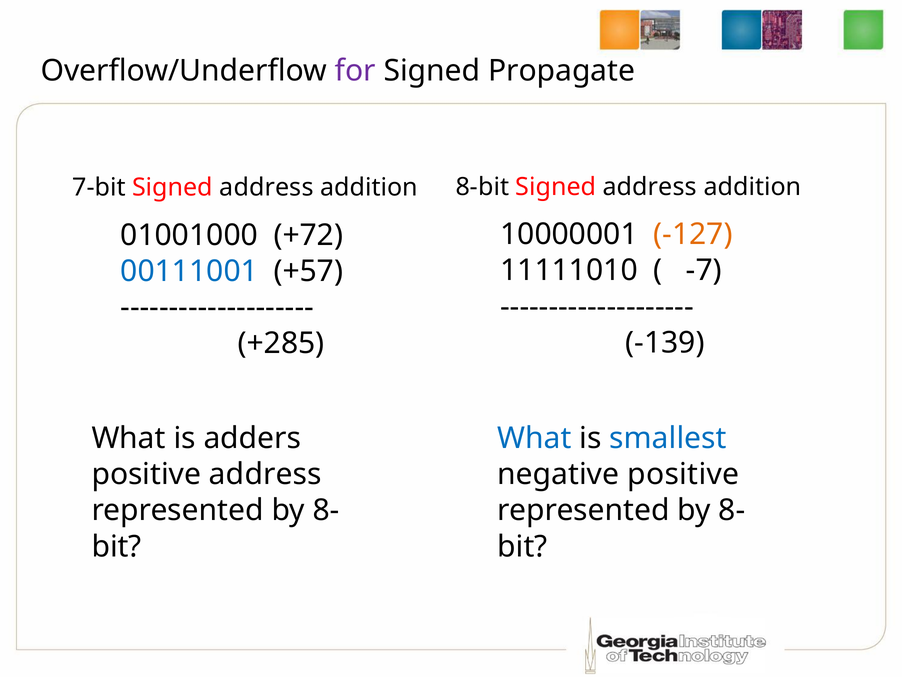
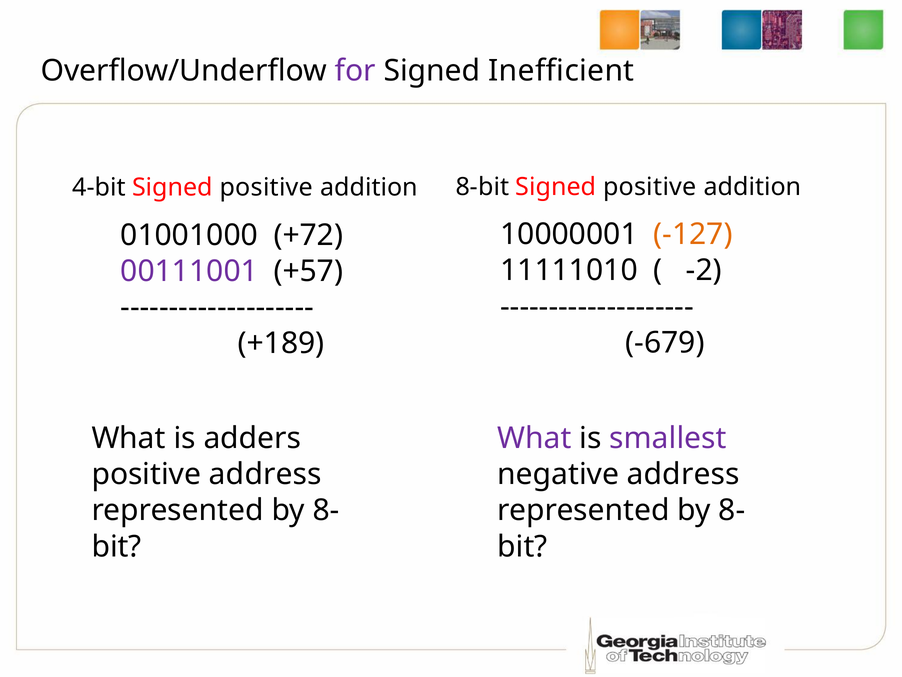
Propagate: Propagate -> Inefficient
8-bit Signed address: address -> positive
7-bit: 7-bit -> 4-bit
address at (266, 187): address -> positive
-7: -7 -> -2
00111001 colour: blue -> purple
-139: -139 -> -679
+285: +285 -> +189
What at (535, 438) colour: blue -> purple
smallest colour: blue -> purple
negative positive: positive -> address
